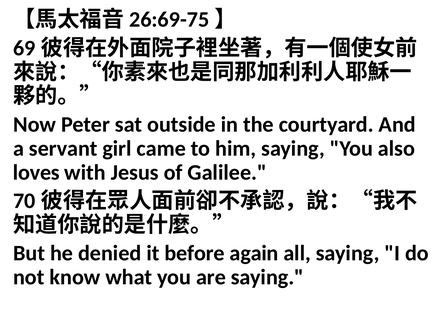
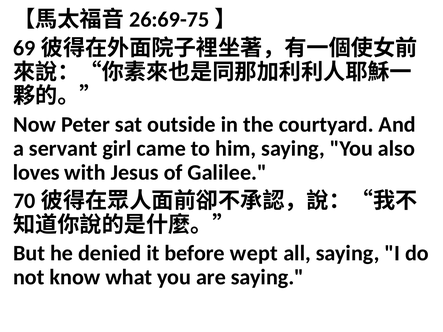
again: again -> wept
